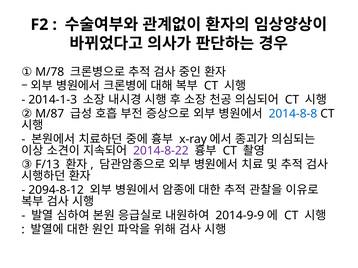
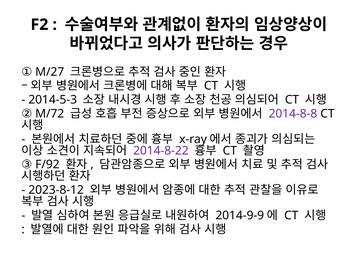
M/78: M/78 -> M/27
2014-1-3: 2014-1-3 -> 2014-5-3
M/87: M/87 -> M/72
2014-8-8 colour: blue -> purple
F/13: F/13 -> F/92
2094-8-12: 2094-8-12 -> 2023-8-12
